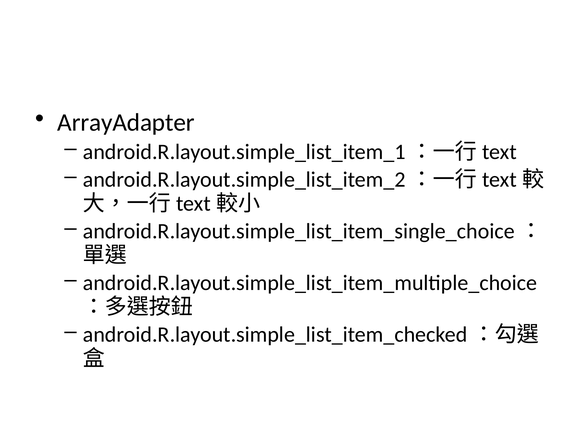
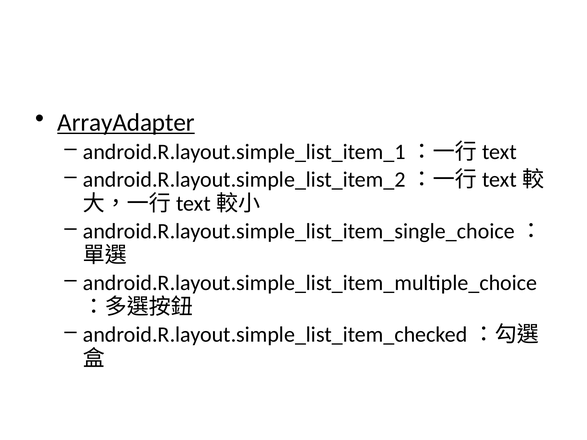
ArrayAdapter underline: none -> present
